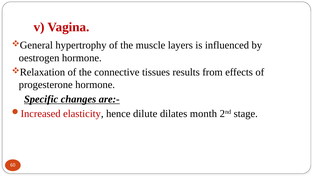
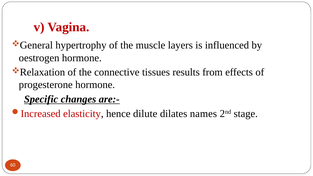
month: month -> names
